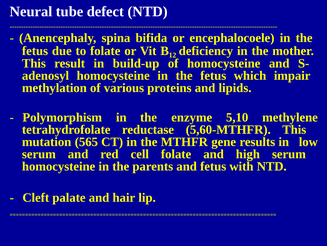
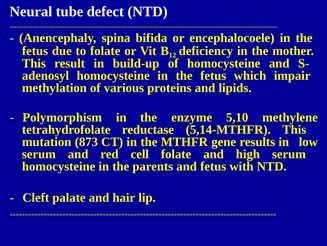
5,60-MTHFR: 5,60-MTHFR -> 5,14-MTHFR
565: 565 -> 873
